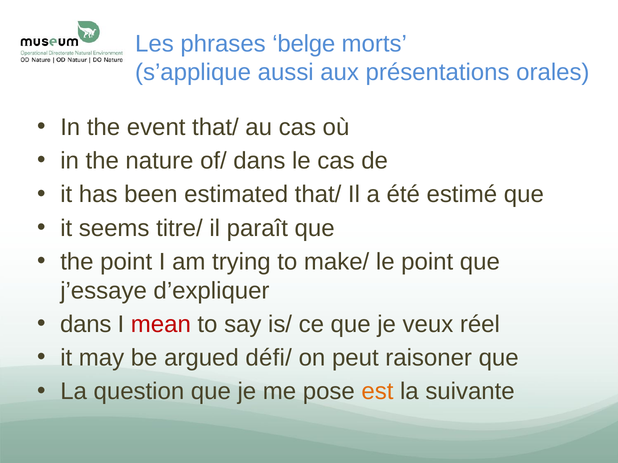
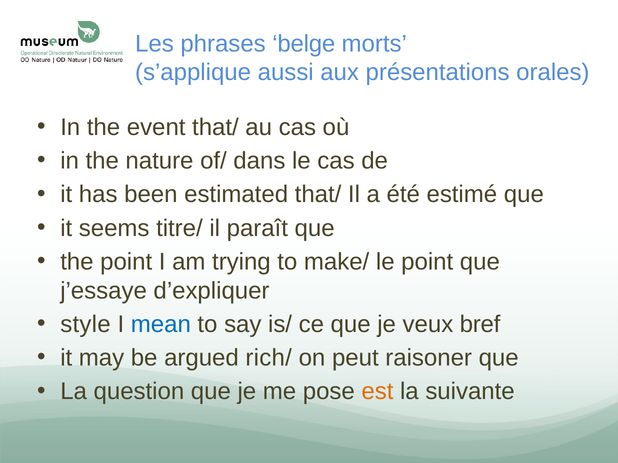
dans at (86, 325): dans -> style
mean colour: red -> blue
réel: réel -> bref
défi/: défi/ -> rich/
